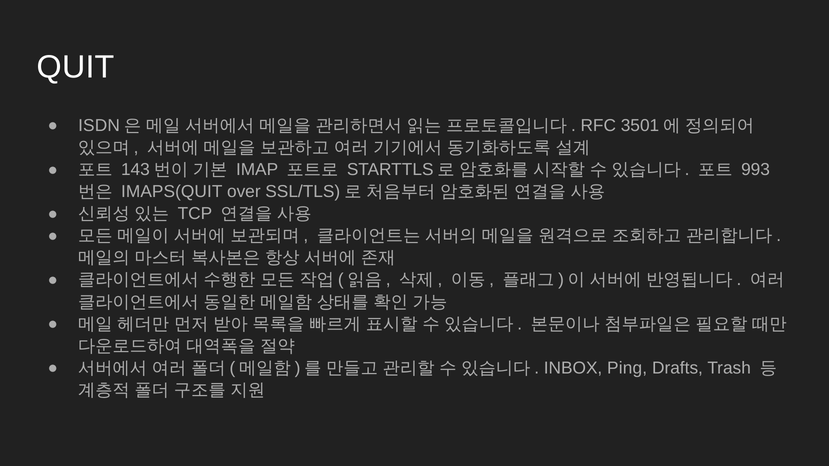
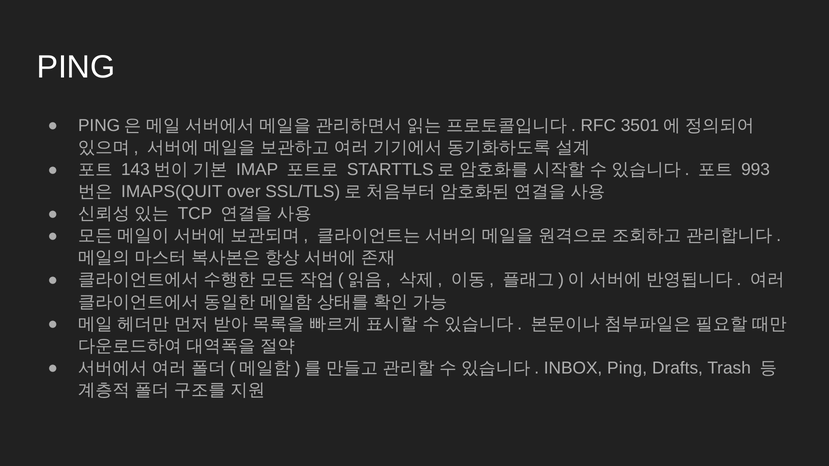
QUIT at (76, 67): QUIT -> PING
ISDN at (99, 126): ISDN -> PING
